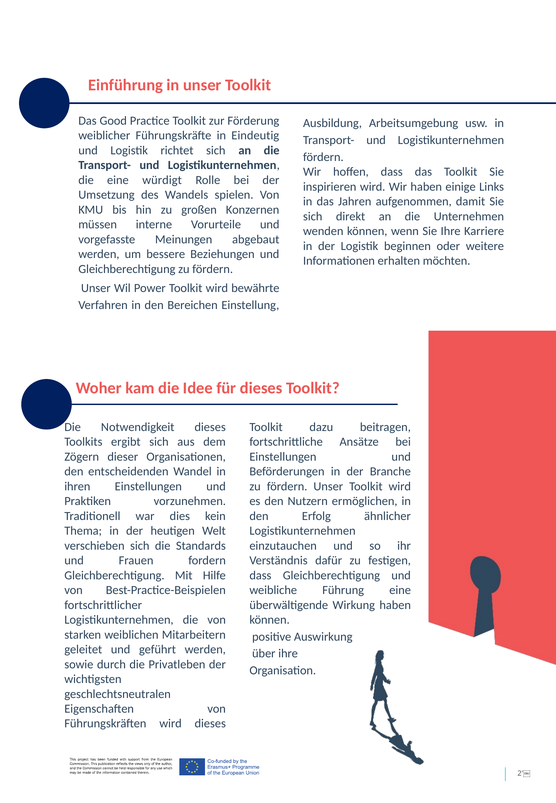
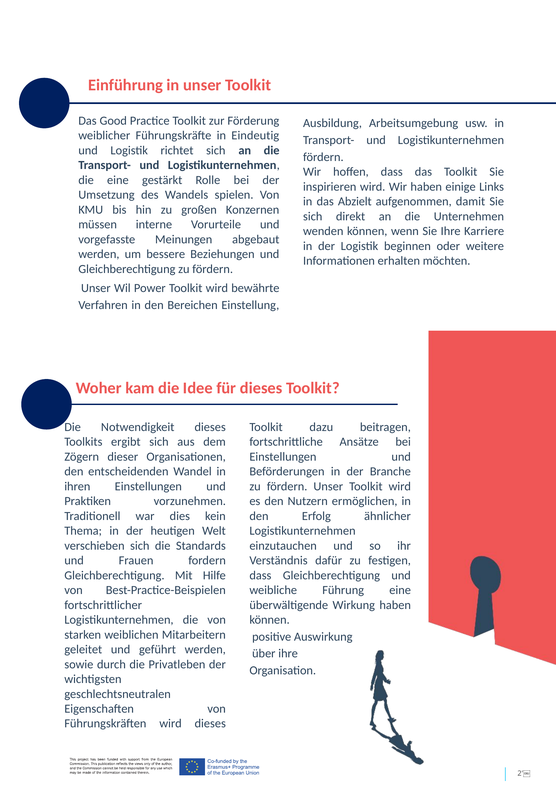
würdigt: würdigt -> gestärkt
Jahren: Jahren -> Abzielt
